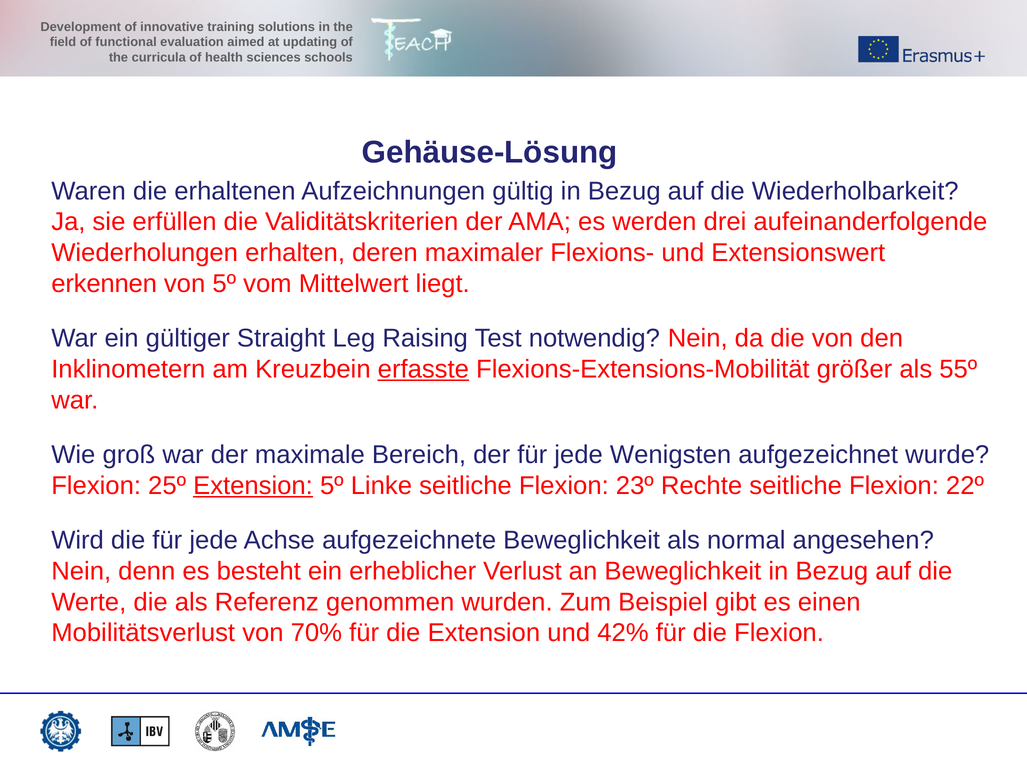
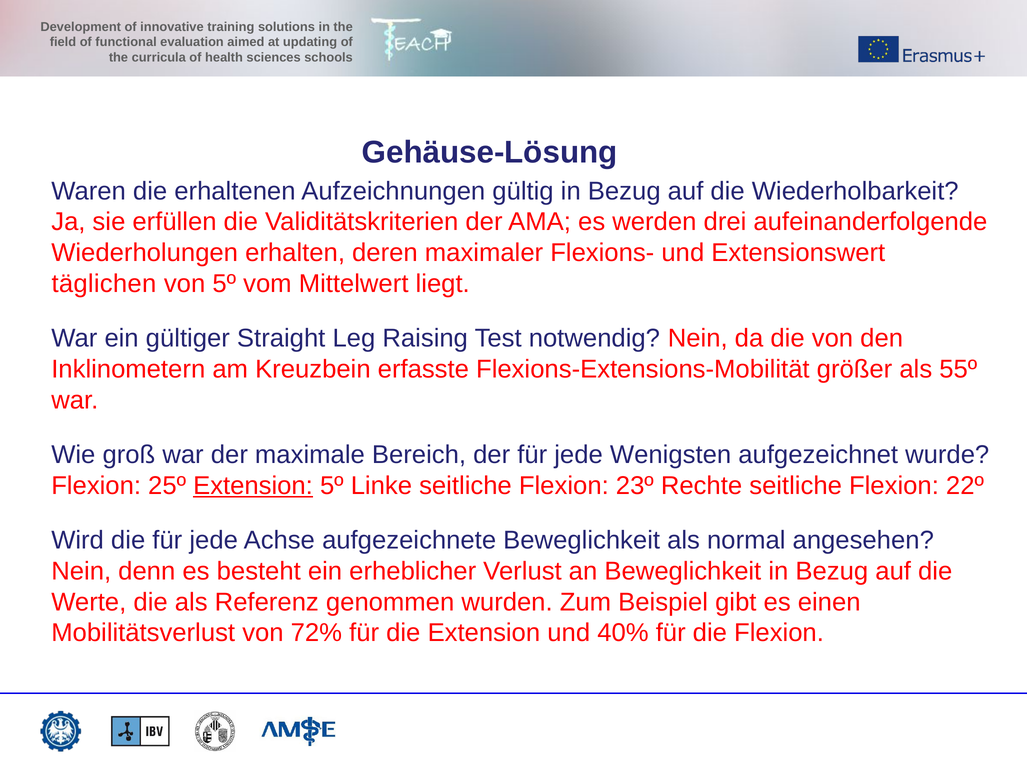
erkennen: erkennen -> täglichen
erfasste underline: present -> none
70%: 70% -> 72%
42%: 42% -> 40%
